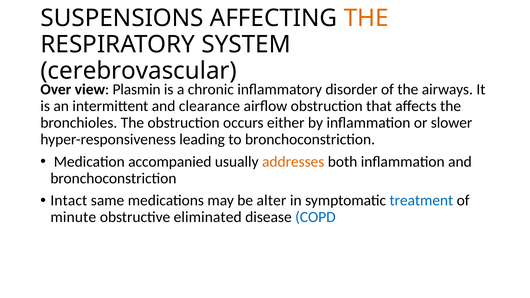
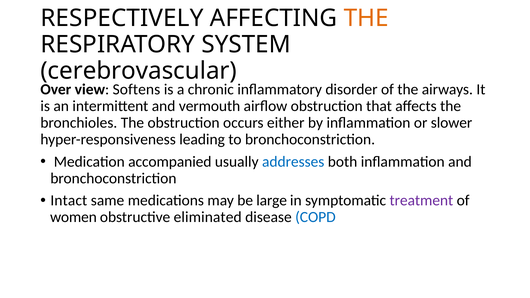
SUSPENSIONS: SUSPENSIONS -> RESPECTIVELY
Plasmin: Plasmin -> Softens
clearance: clearance -> vermouth
addresses colour: orange -> blue
alter: alter -> large
treatment colour: blue -> purple
minute: minute -> women
